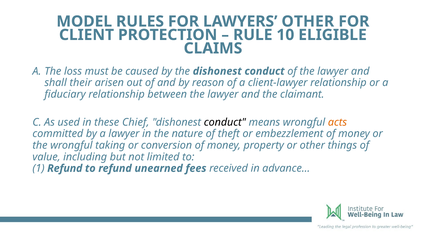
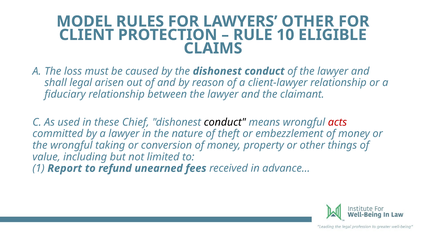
their: their -> legal
acts colour: orange -> red
1 Refund: Refund -> Report
